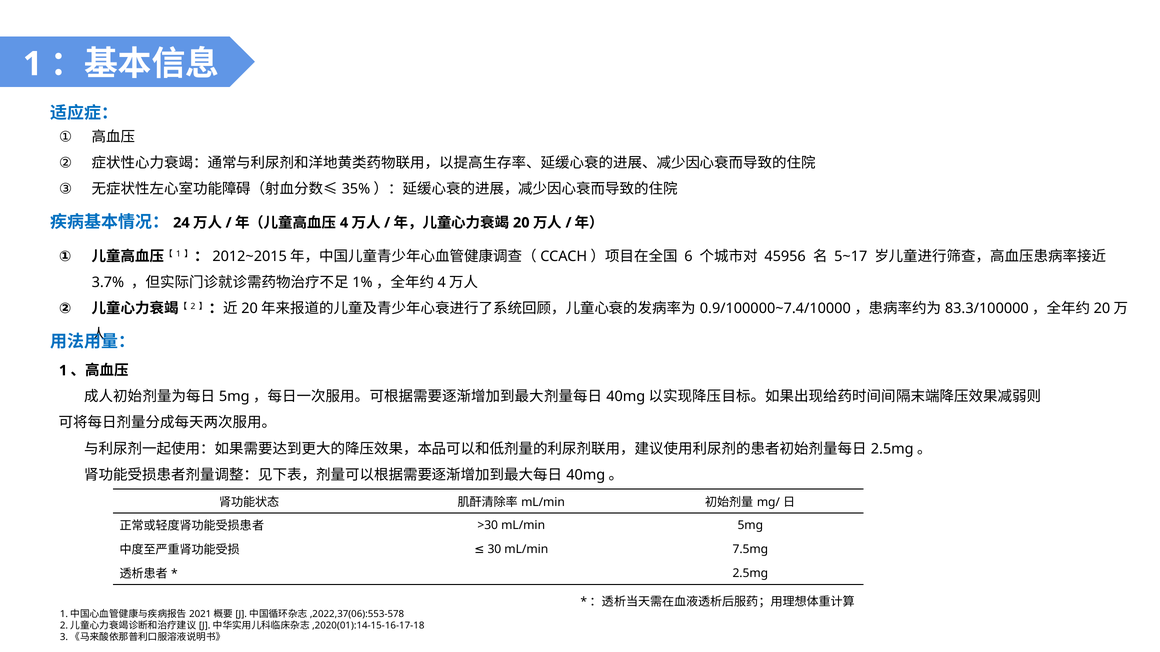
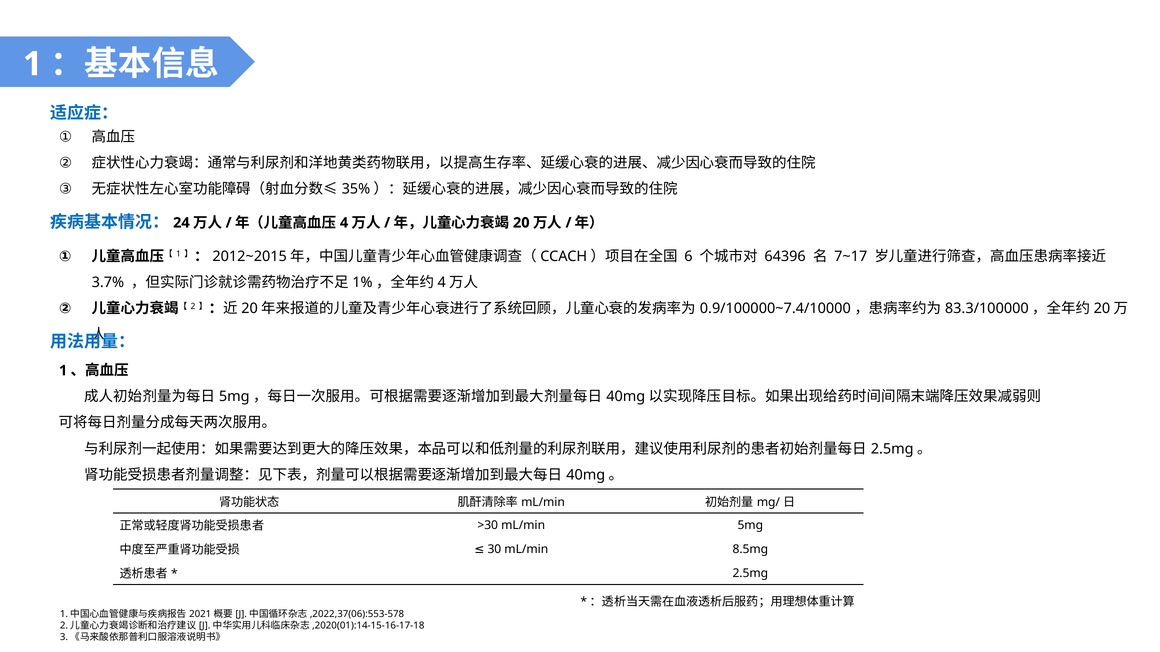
45956: 45956 -> 64396
5~17: 5~17 -> 7~17
7.5mg: 7.5mg -> 8.5mg
